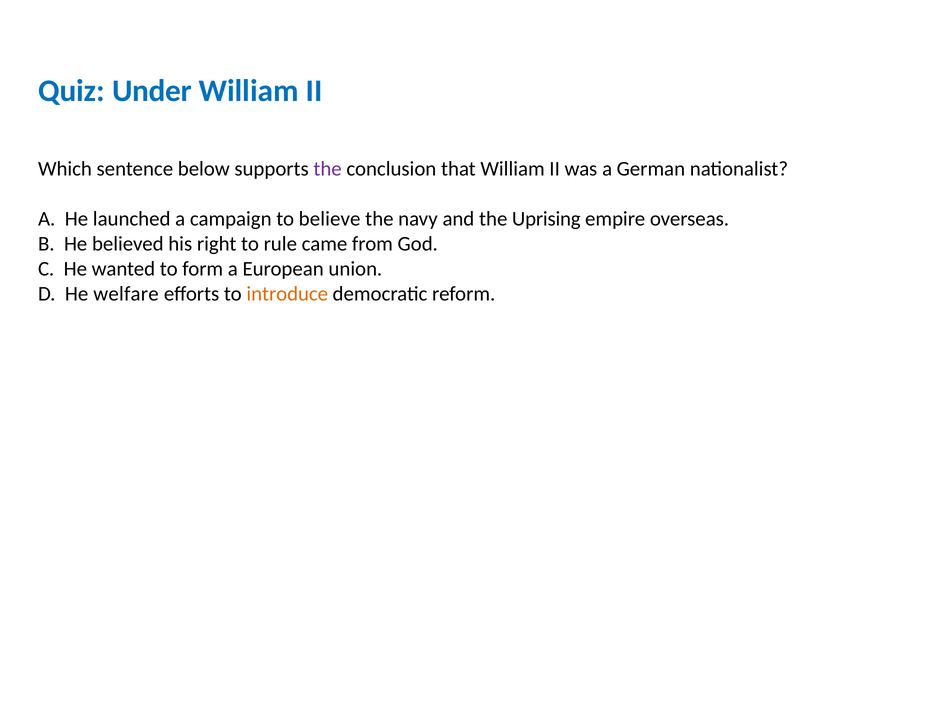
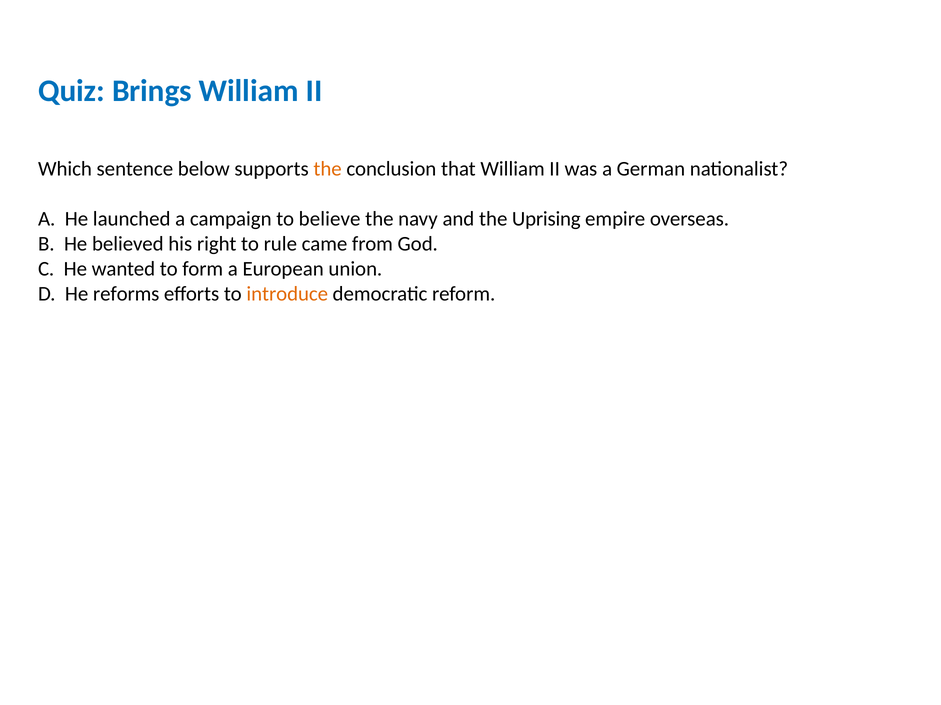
Under: Under -> Brings
the at (328, 169) colour: purple -> orange
welfare: welfare -> reforms
